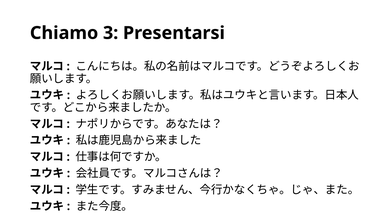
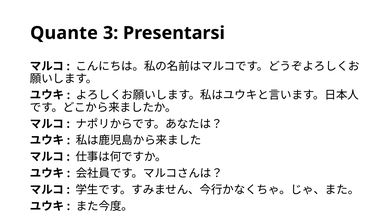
Chiamo: Chiamo -> Quante
